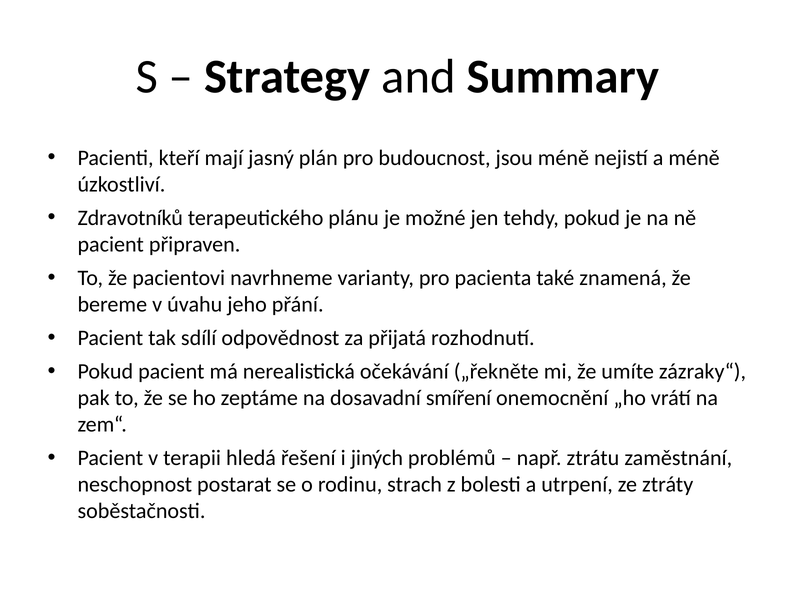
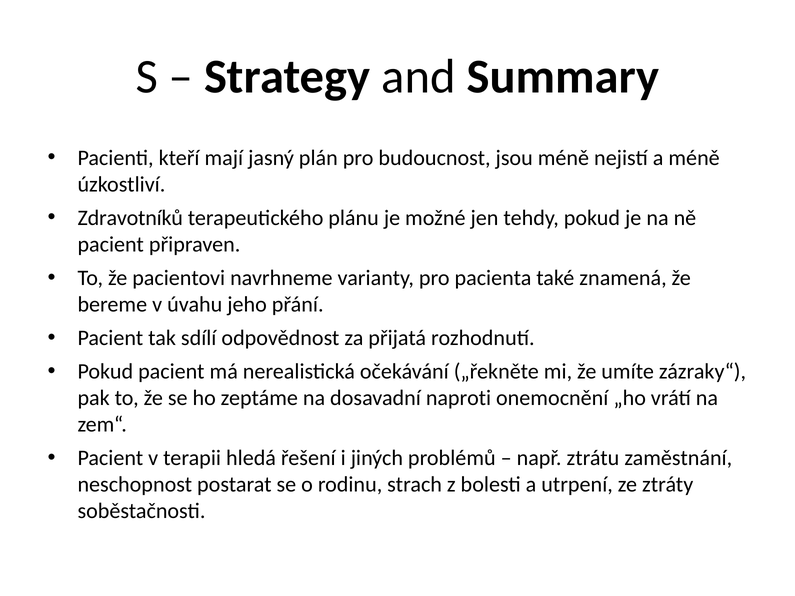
smíření: smíření -> naproti
